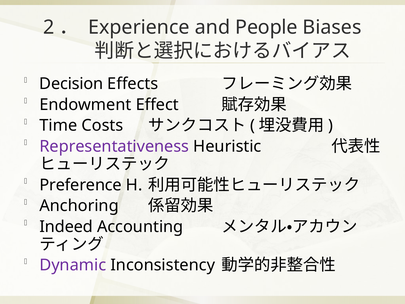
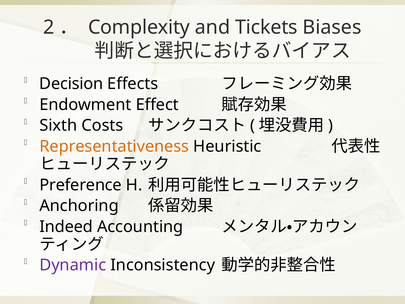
Experience: Experience -> Complexity
People: People -> Tickets
Time: Time -> Sixth
Representativeness colour: purple -> orange
